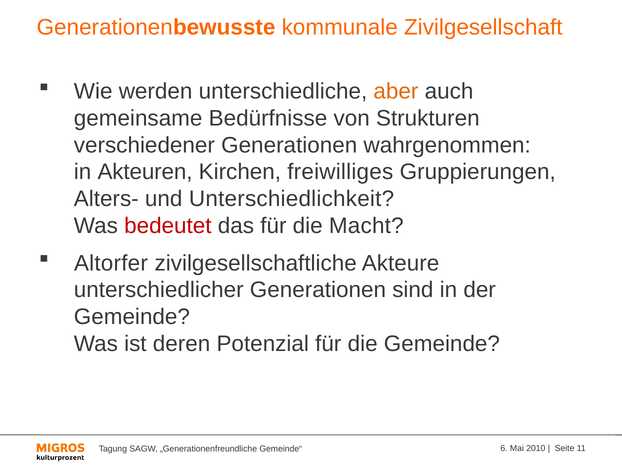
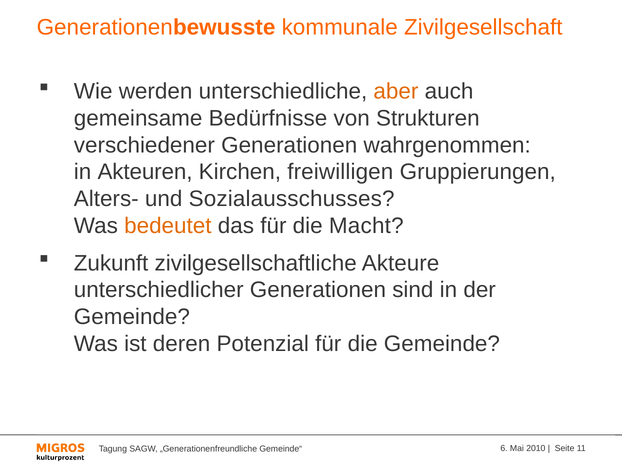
freiwilliges: freiwilliges -> freiwilligen
Unterschiedlichkeit: Unterschiedlichkeit -> Sozialausschusses
bedeutet colour: red -> orange
Altorfer: Altorfer -> Zukunft
